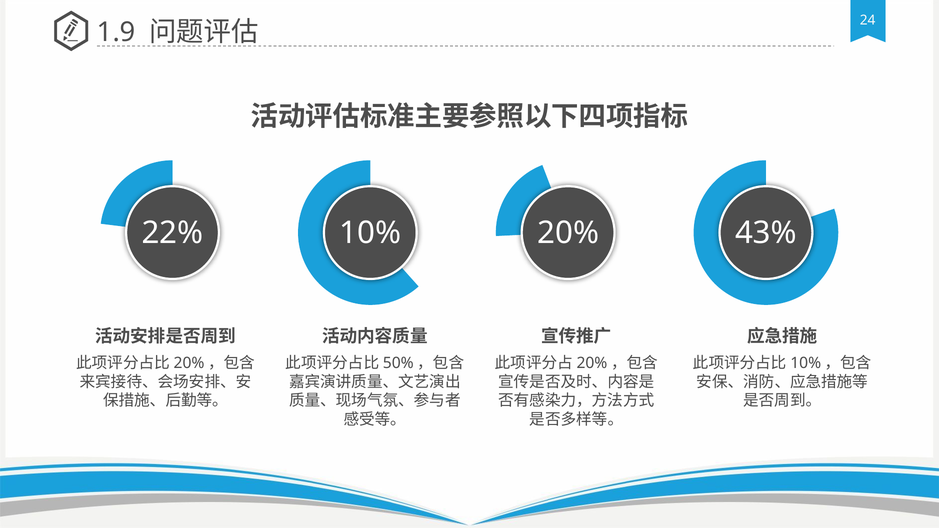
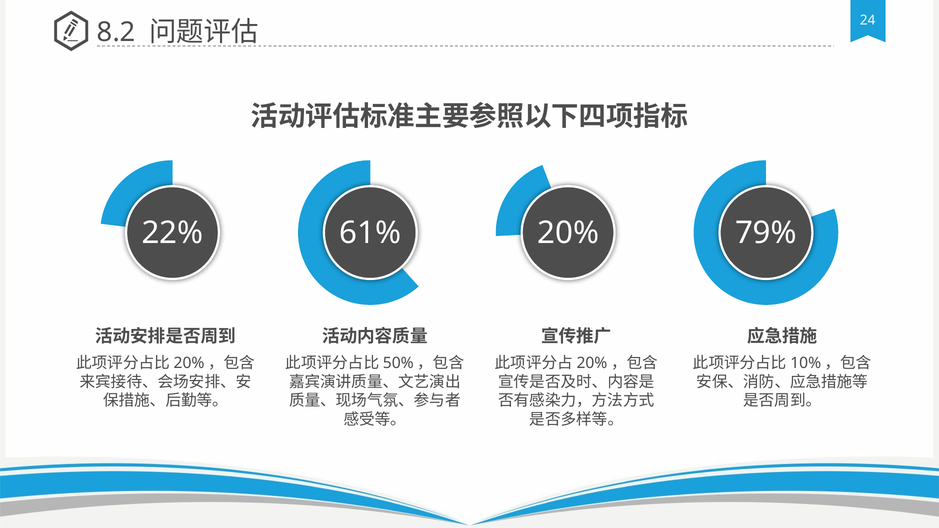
1.9: 1.9 -> 8.2
10%: 10% -> 61%
43%: 43% -> 79%
